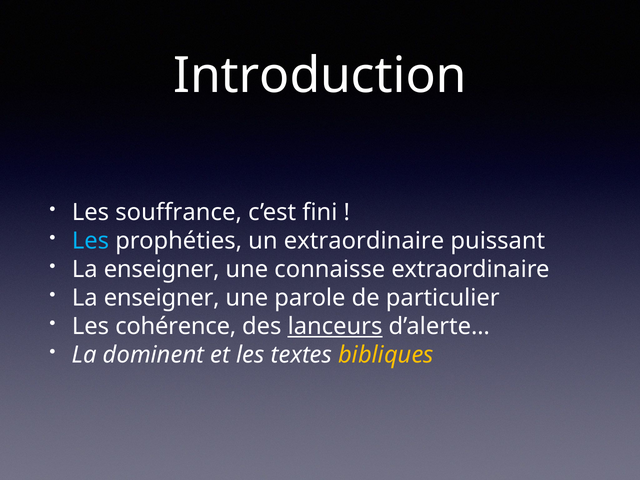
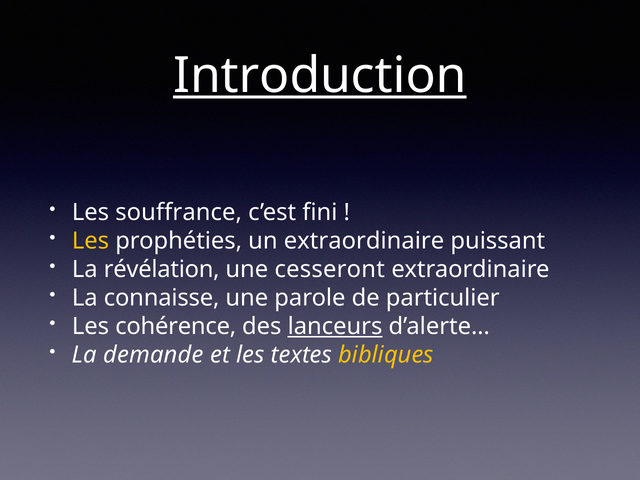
Introduction underline: none -> present
Les at (90, 241) colour: light blue -> yellow
enseigner at (162, 270): enseigner -> révélation
connaisse: connaisse -> cesseront
enseigner at (162, 298): enseigner -> connaisse
dominent: dominent -> demande
